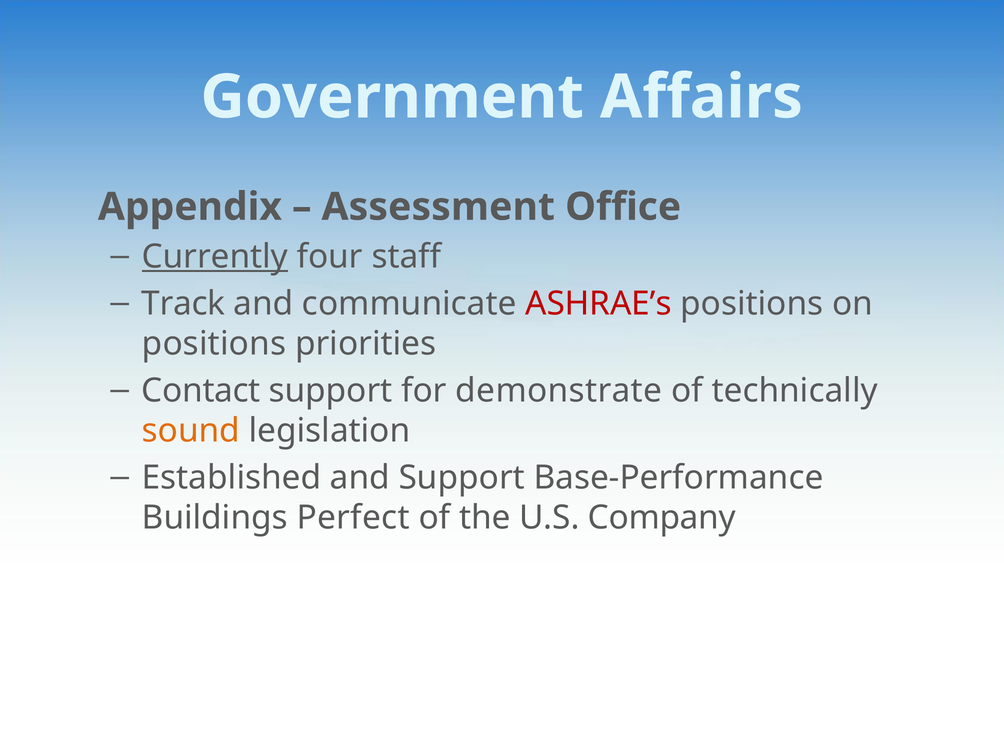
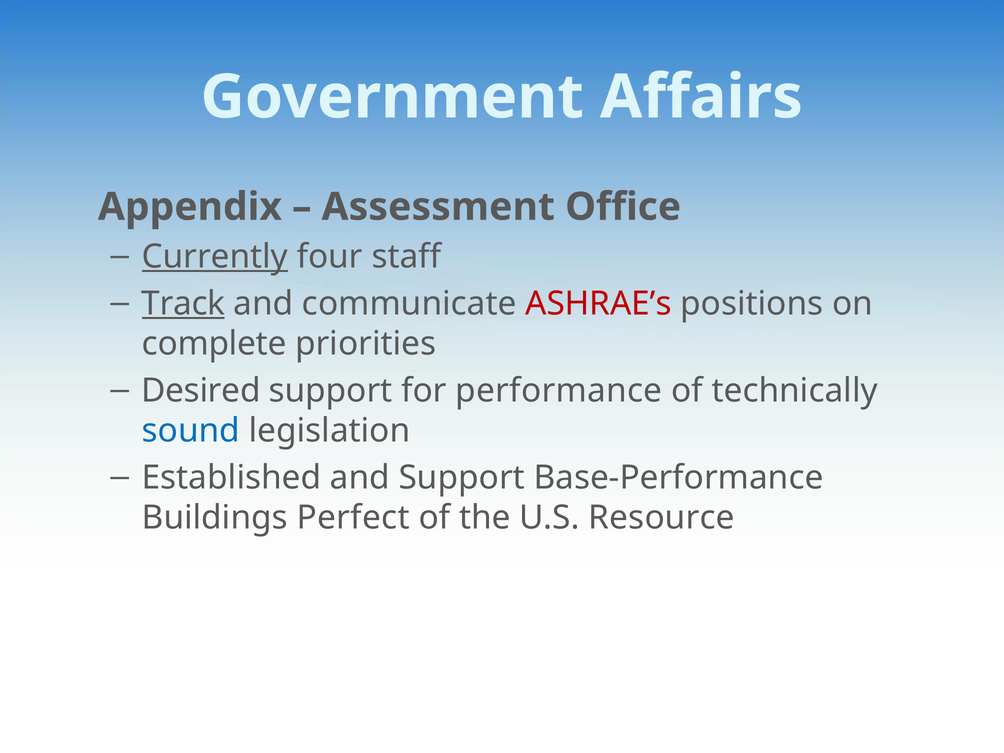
Track underline: none -> present
positions at (214, 344): positions -> complete
Contact: Contact -> Desired
demonstrate: demonstrate -> performance
sound colour: orange -> blue
Company: Company -> Resource
